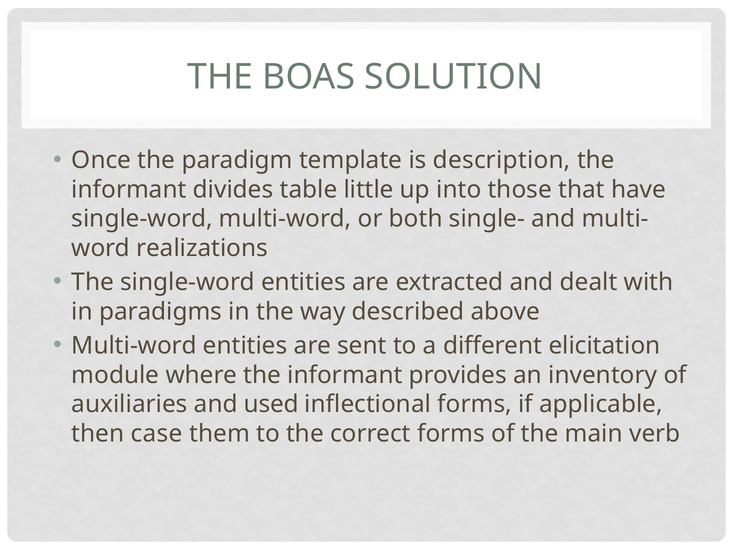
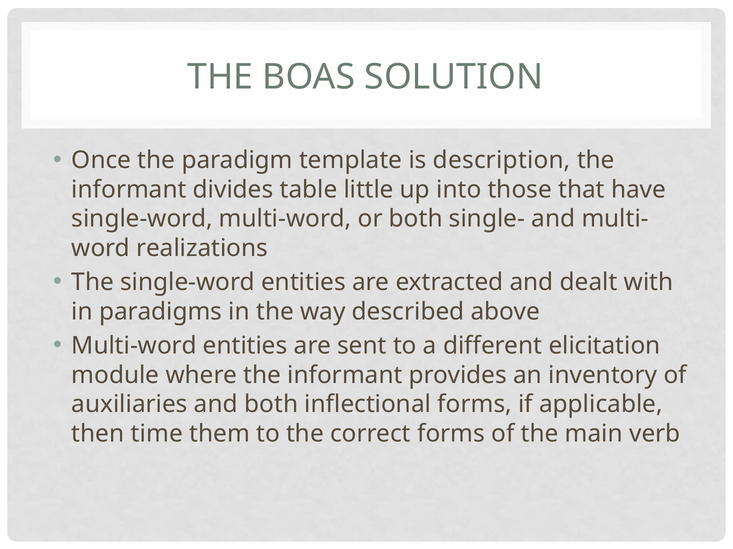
and used: used -> both
case: case -> time
